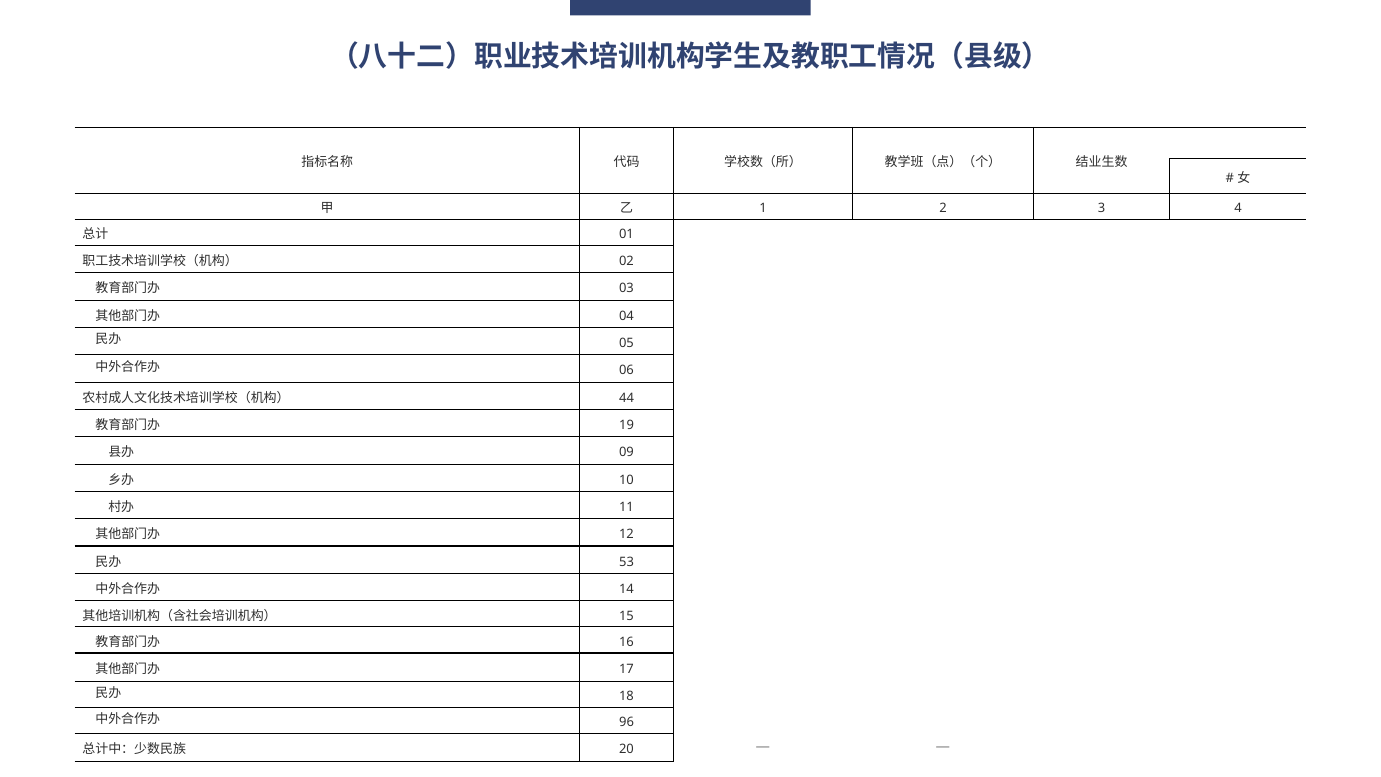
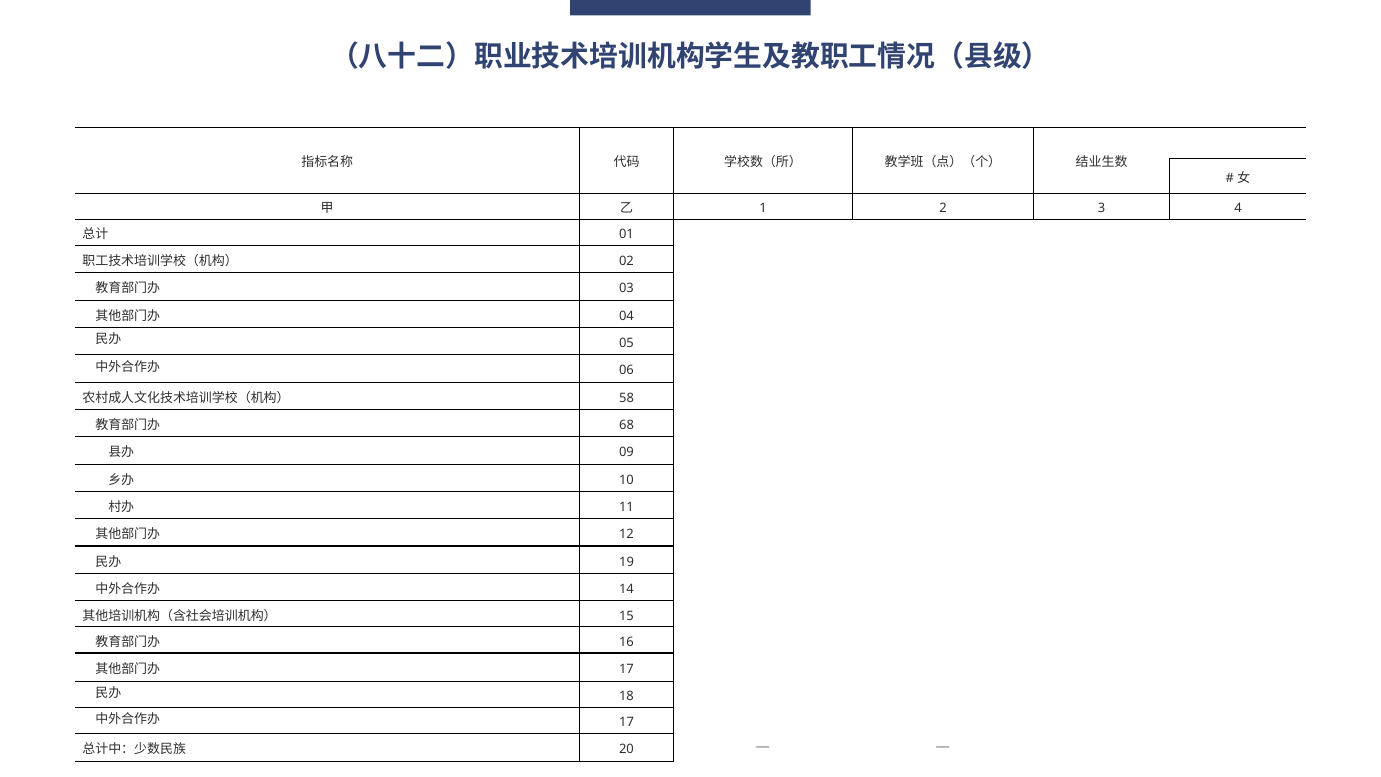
44: 44 -> 58
19: 19 -> 68
53: 53 -> 19
96 at (627, 722): 96 -> 17
